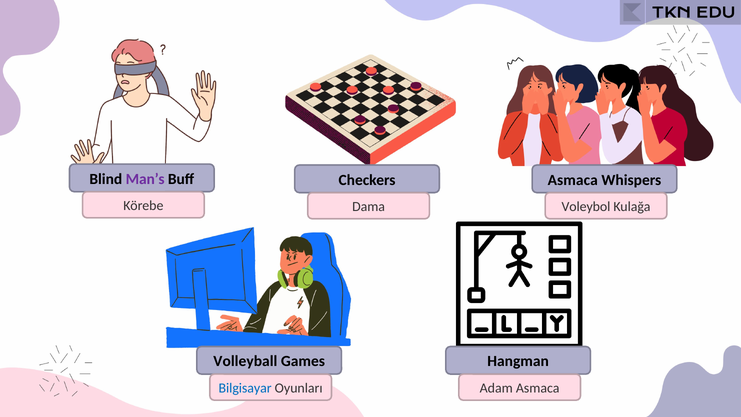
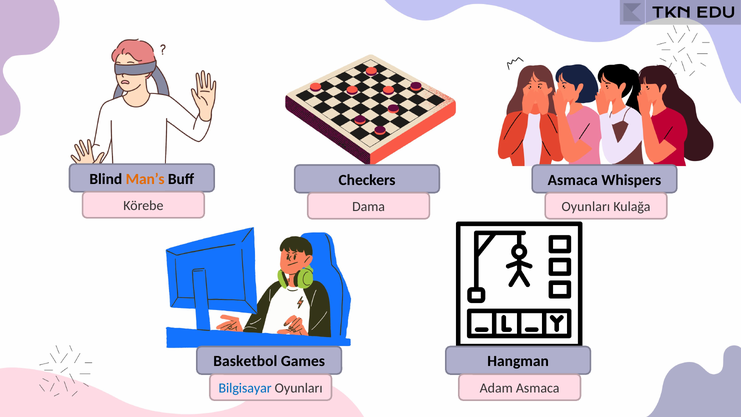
Man’s colour: purple -> orange
Voleybol at (586, 207): Voleybol -> Oyunları
Volleyball: Volleyball -> Basketbol
